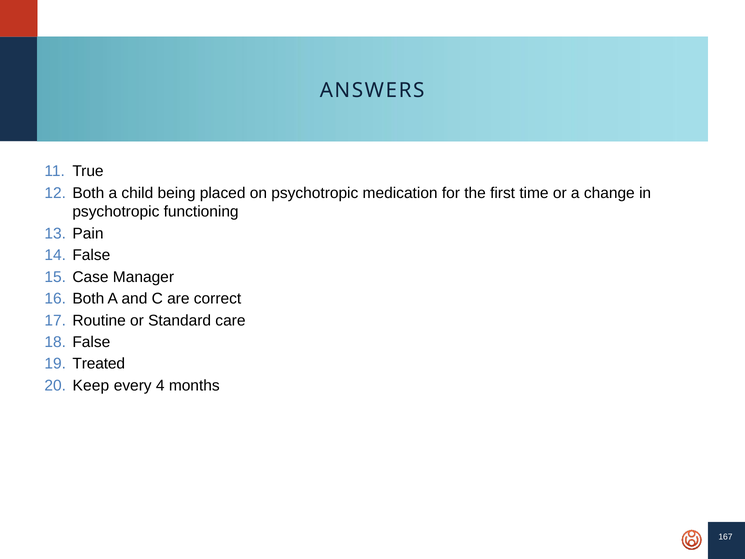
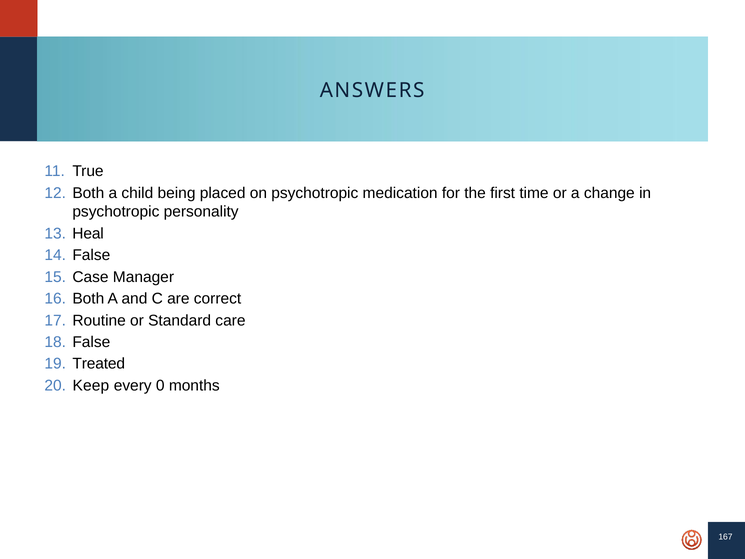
functioning: functioning -> personality
Pain: Pain -> Heal
4: 4 -> 0
